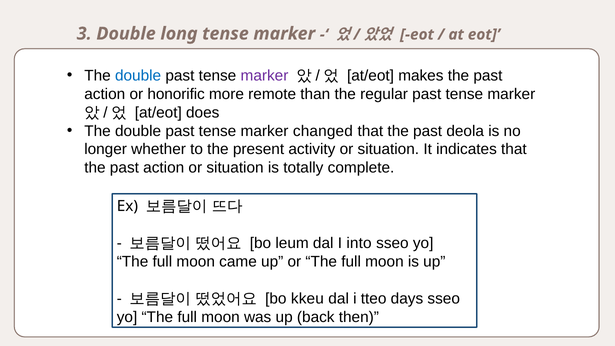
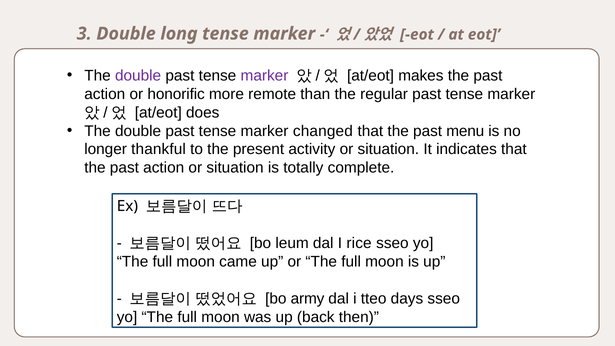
double at (138, 76) colour: blue -> purple
deola: deola -> menu
whether: whether -> thankful
into: into -> rice
kkeu: kkeu -> army
